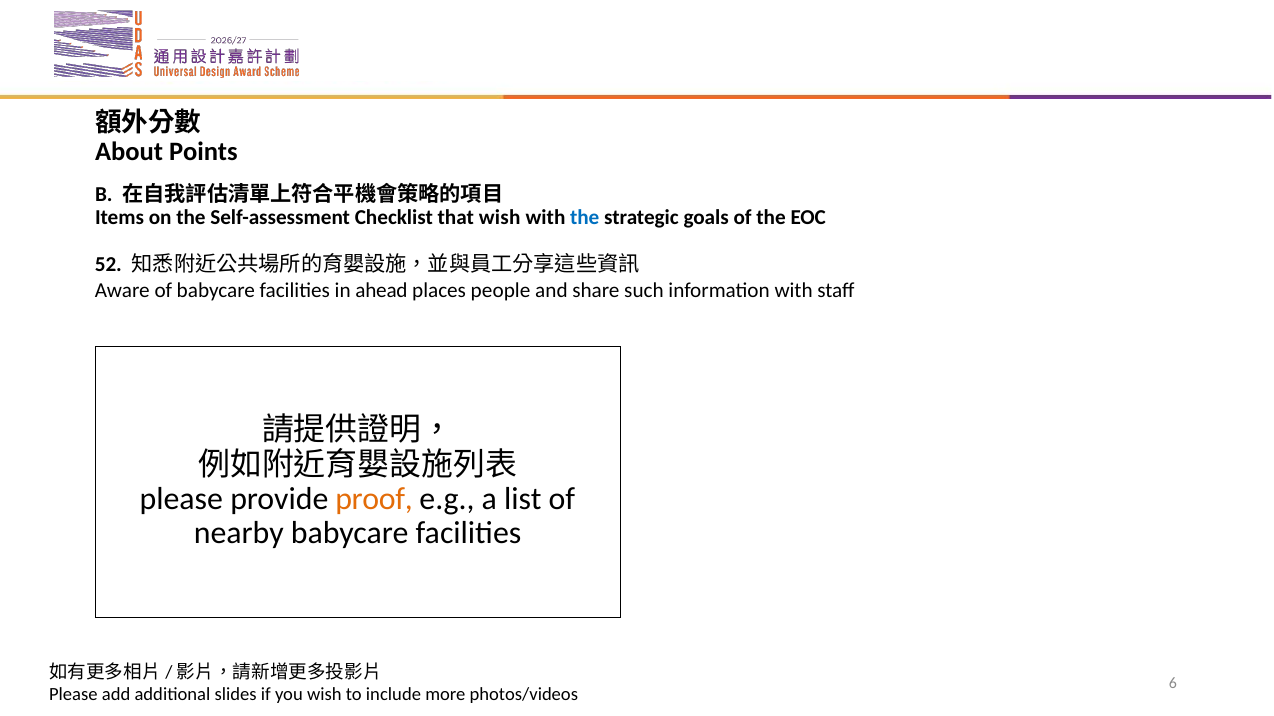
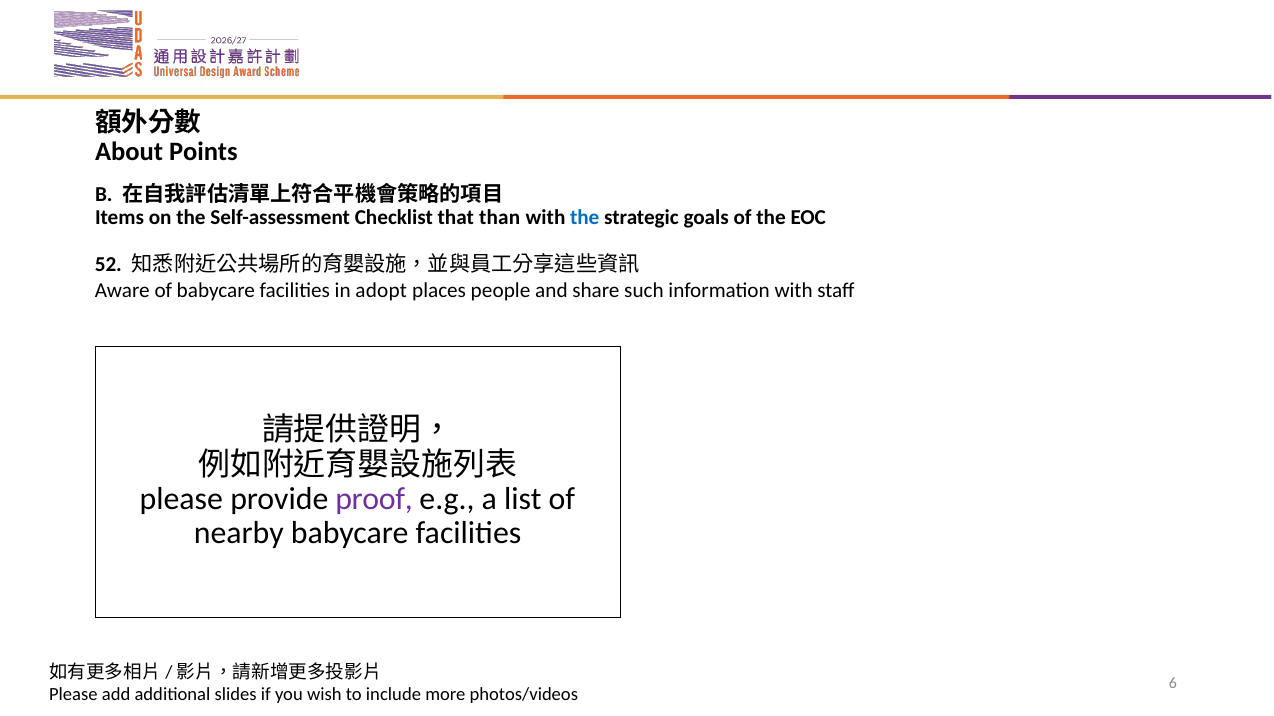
that wish: wish -> than
ahead: ahead -> adopt
proof colour: orange -> purple
